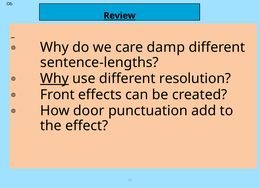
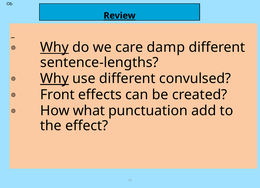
Why at (54, 47) underline: none -> present
resolution: resolution -> convulsed
door: door -> what
